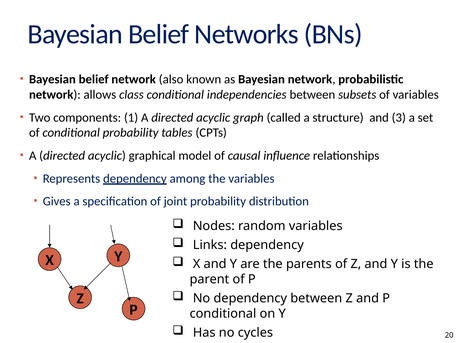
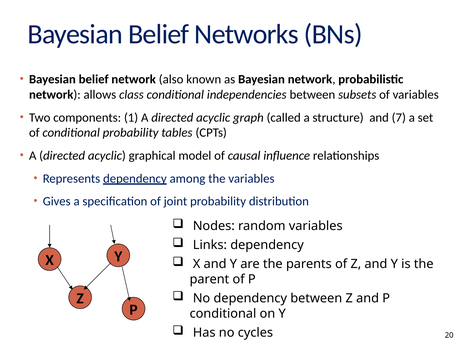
3: 3 -> 7
